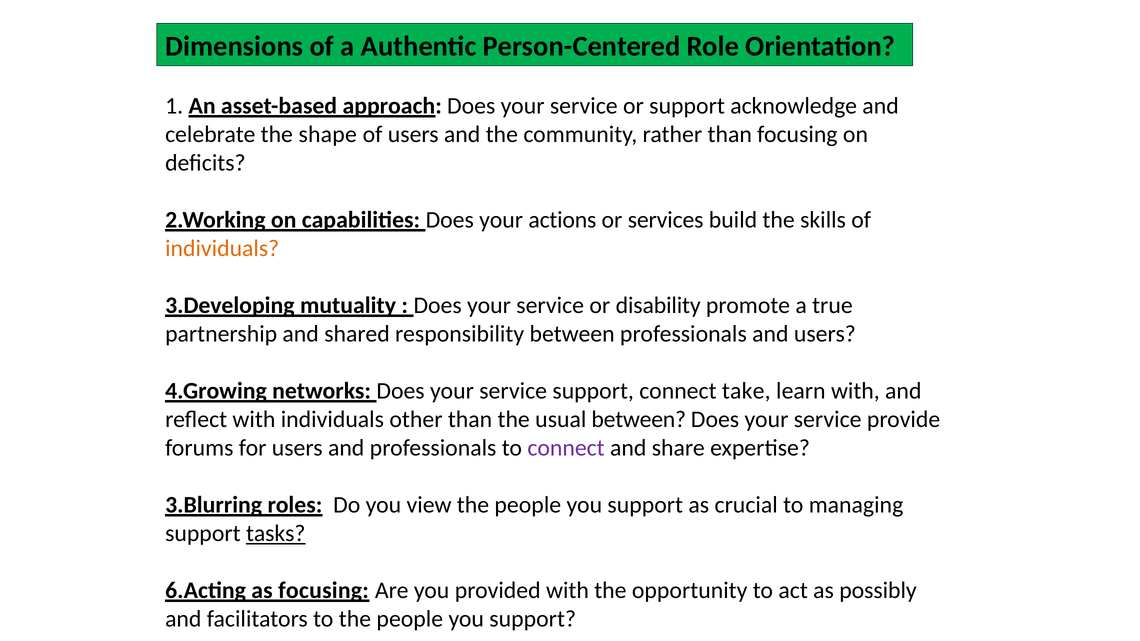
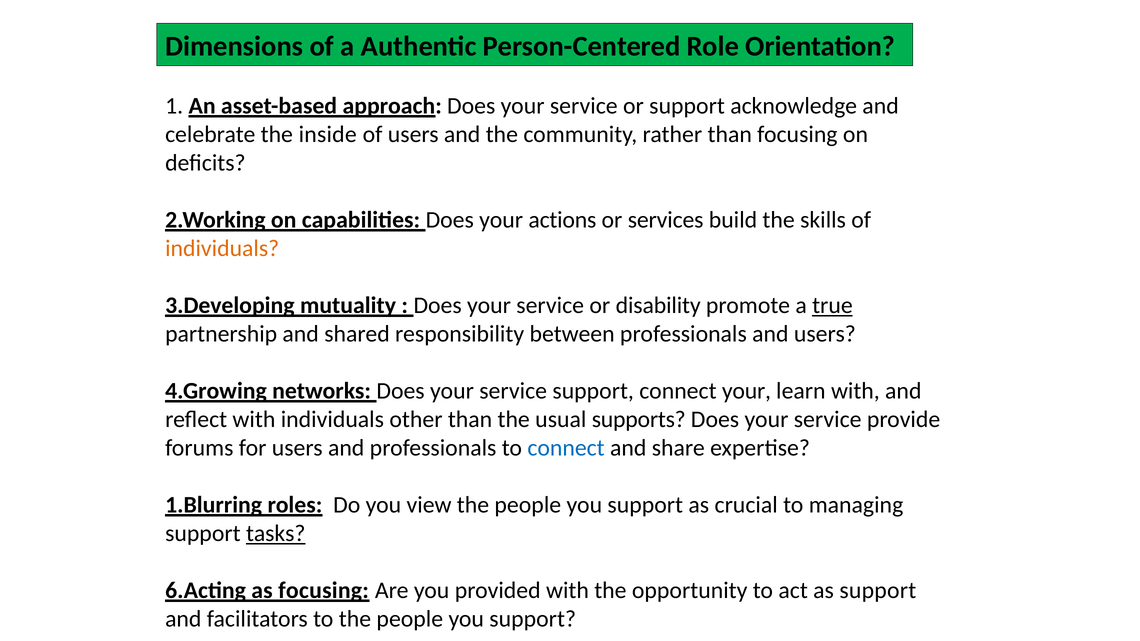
shape: shape -> inside
true underline: none -> present
connect take: take -> your
usual between: between -> supports
connect at (566, 448) colour: purple -> blue
3.Blurring: 3.Blurring -> 1.Blurring
as possibly: possibly -> support
